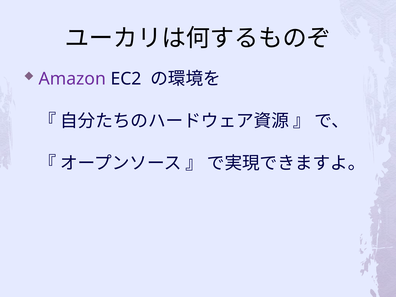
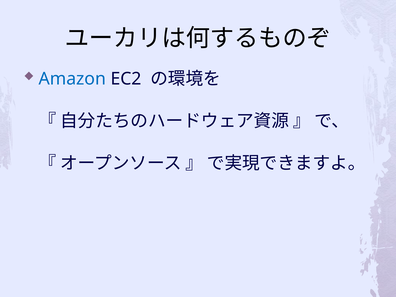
Amazon colour: purple -> blue
